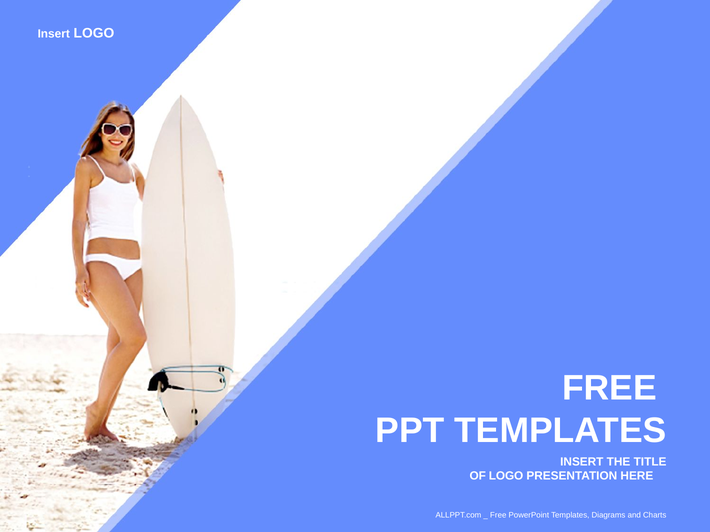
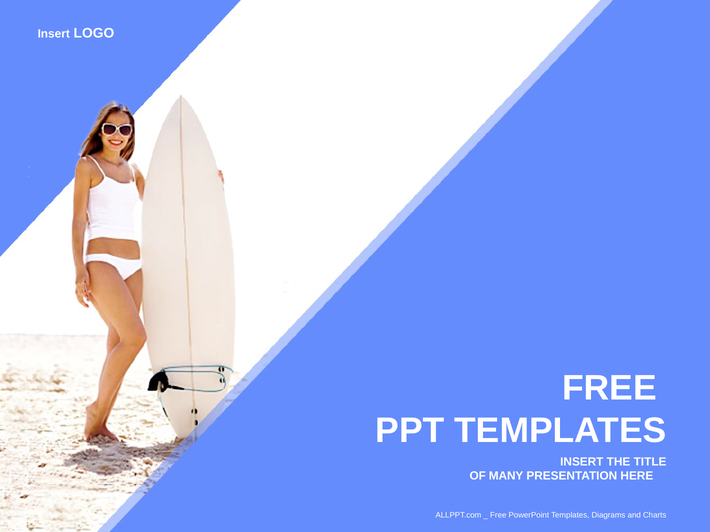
OF LOGO: LOGO -> MANY
